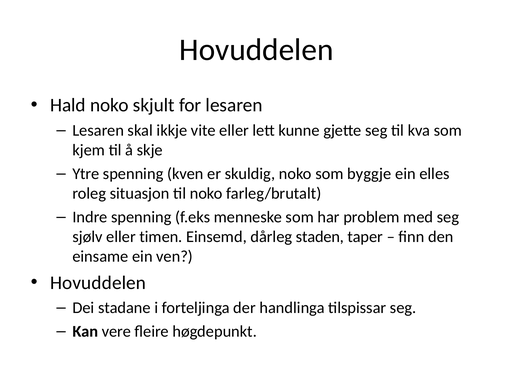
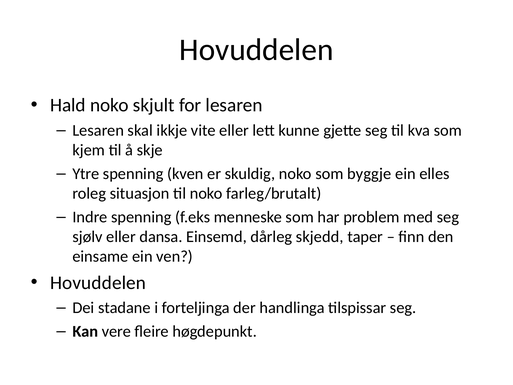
timen: timen -> dansa
staden: staden -> skjedd
